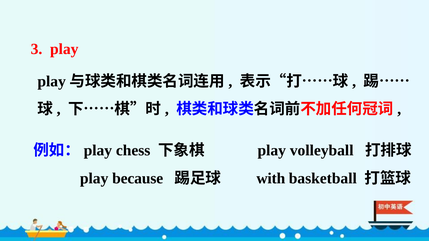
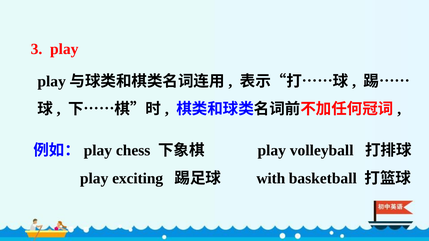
because: because -> exciting
